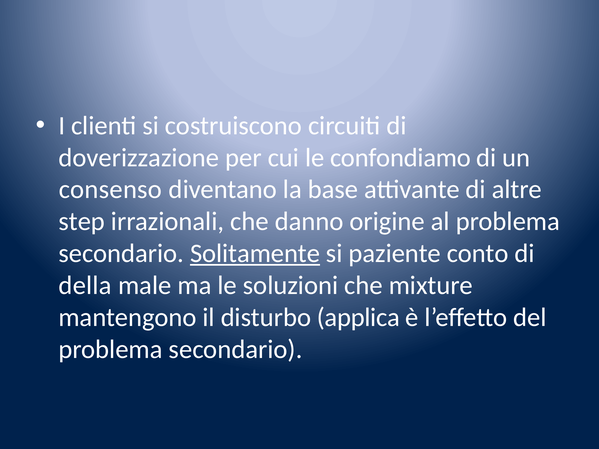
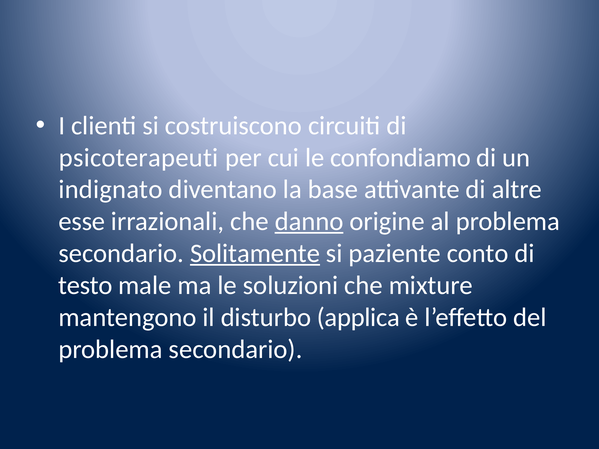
doverizzazione: doverizzazione -> psicoterapeuti
consenso: consenso -> indignato
step: step -> esse
danno underline: none -> present
della: della -> testo
